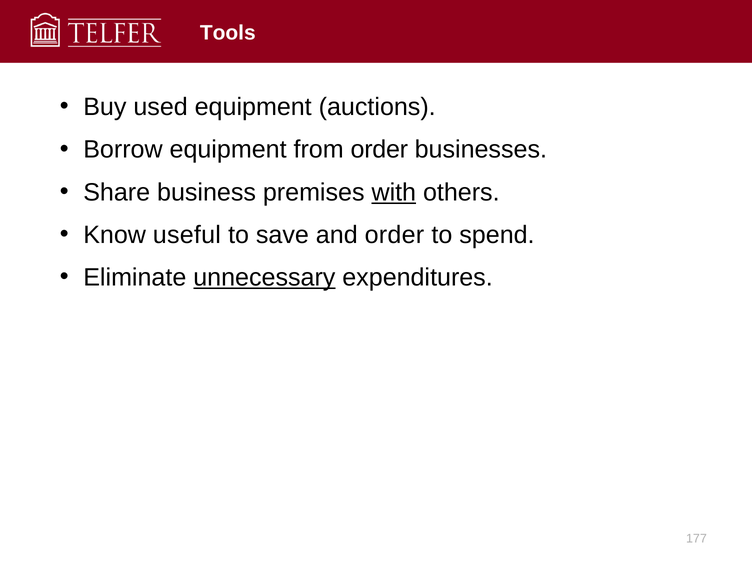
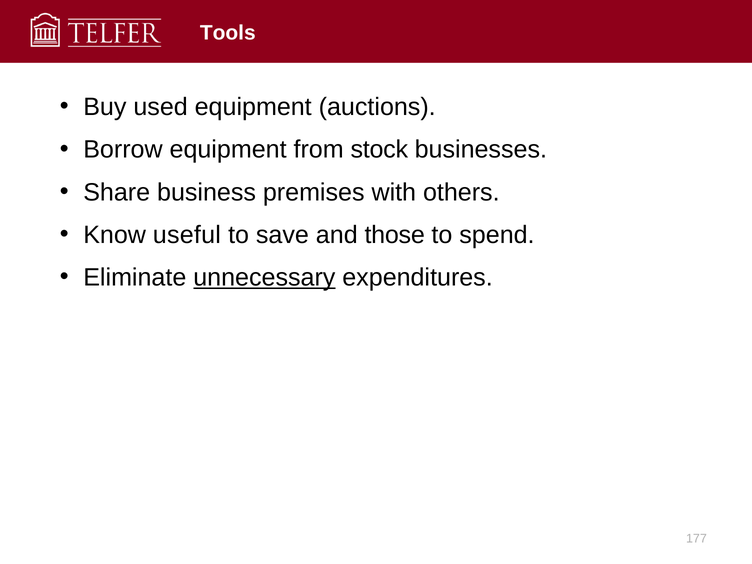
from order: order -> stock
with underline: present -> none
and order: order -> those
